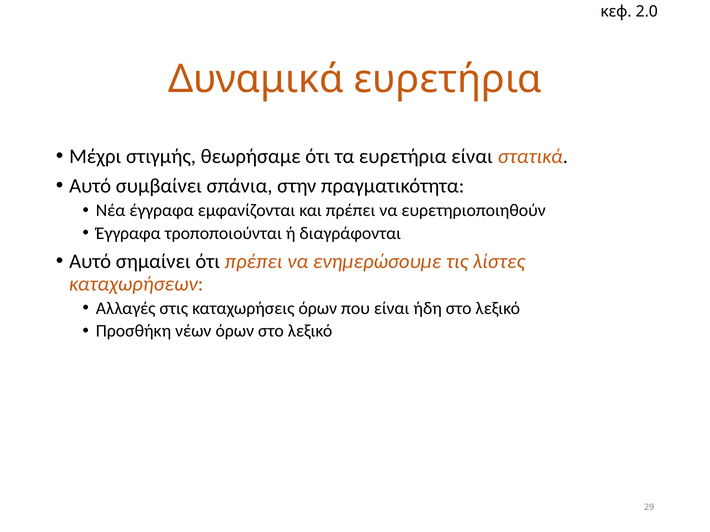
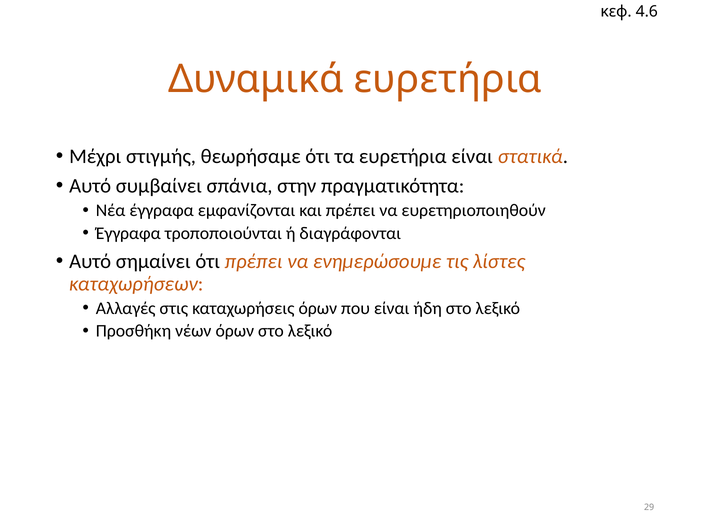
2.0: 2.0 -> 4.6
